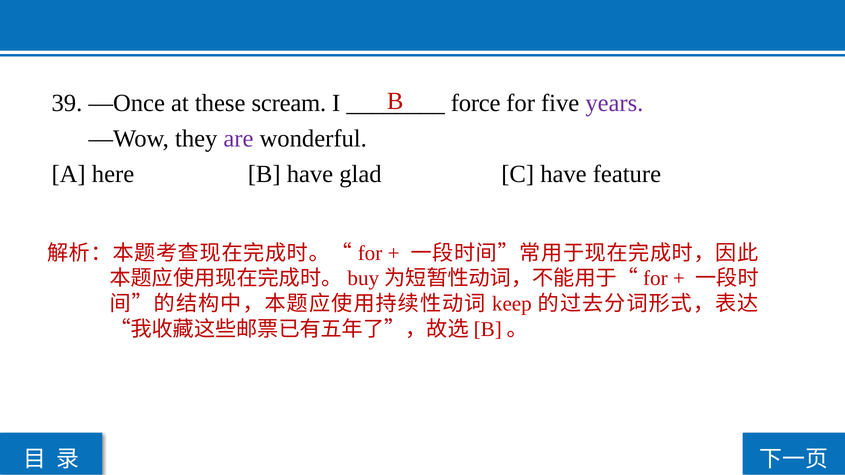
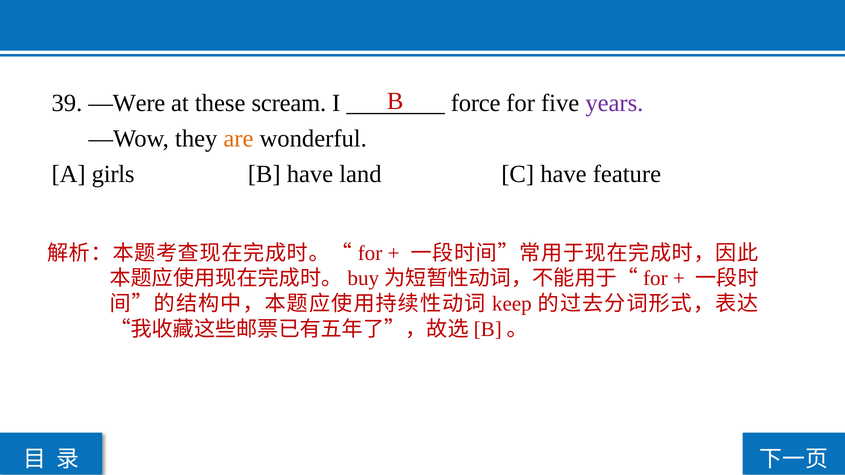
—Once: —Once -> —Were
are colour: purple -> orange
here: here -> girls
glad: glad -> land
